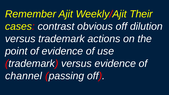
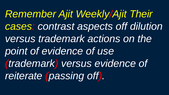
obvious: obvious -> aspects
channel: channel -> reiterate
